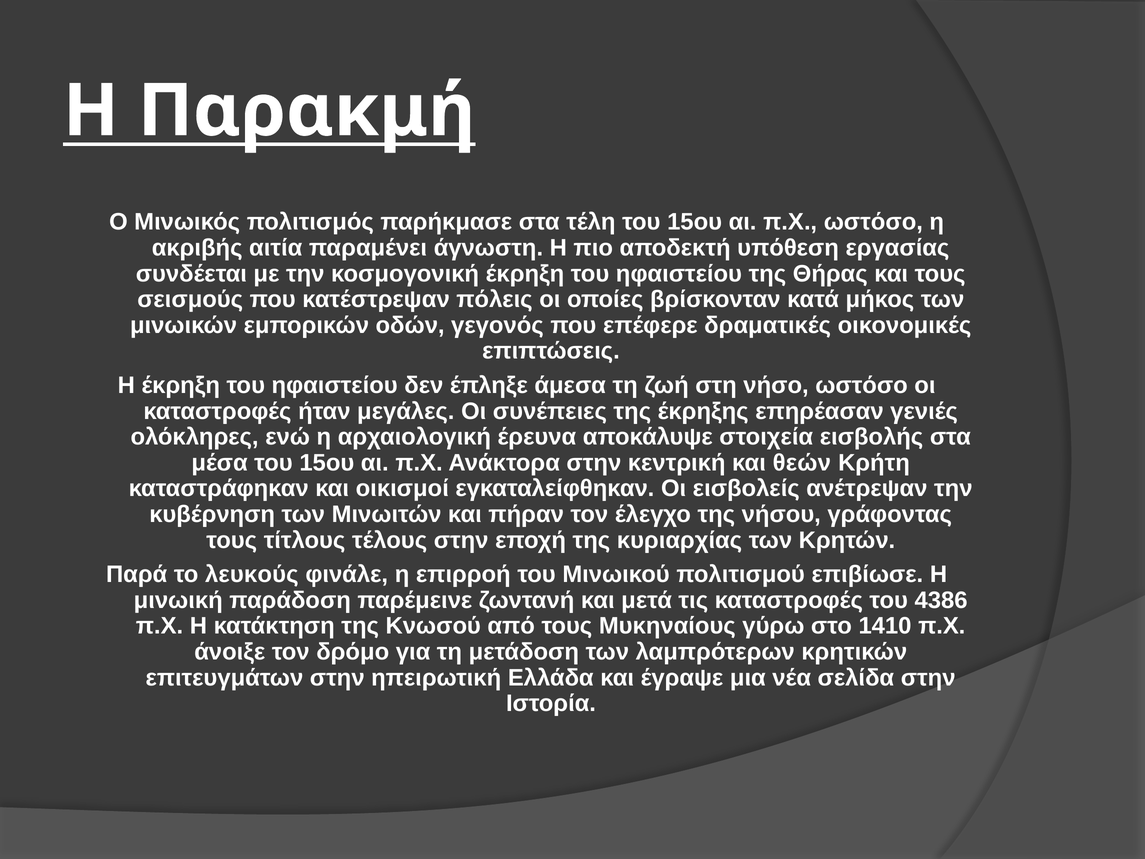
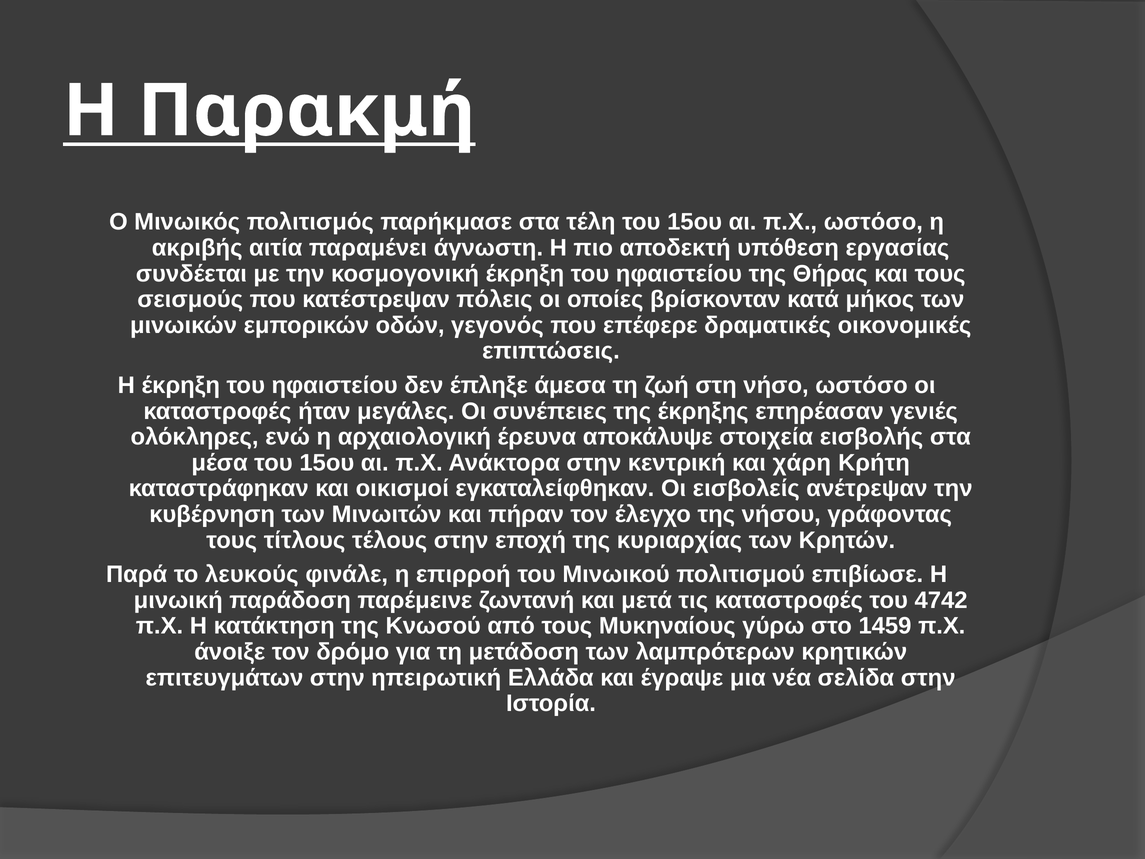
θεών: θεών -> χάρη
4386: 4386 -> 4742
1410: 1410 -> 1459
